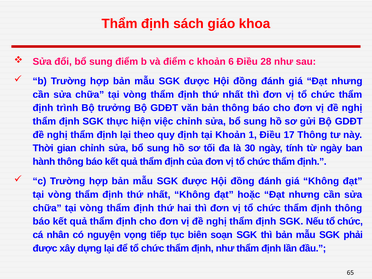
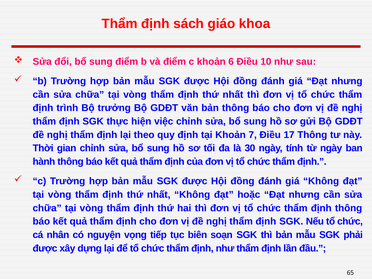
28: 28 -> 10
1: 1 -> 7
